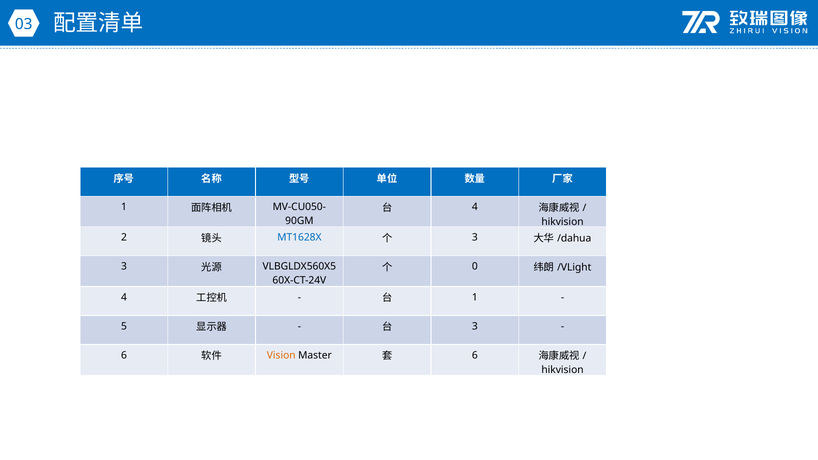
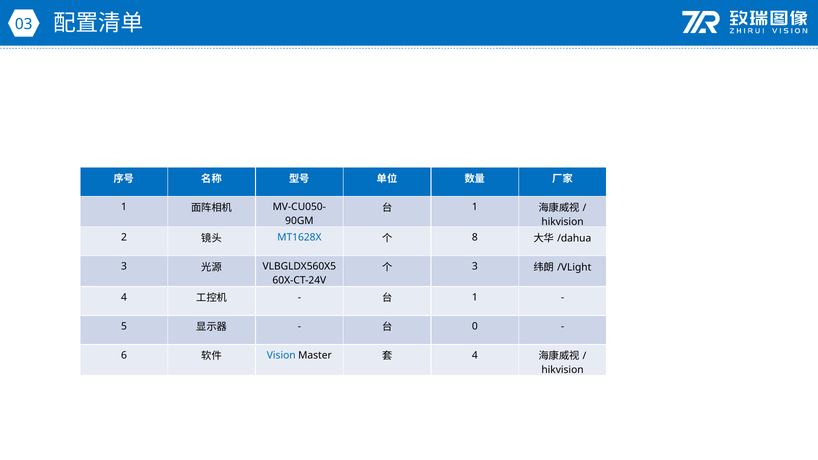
4 at (475, 207): 4 -> 1
3 at (475, 238): 3 -> 8
0 at (475, 267): 0 -> 3
3 at (475, 326): 3 -> 0
Vision colour: orange -> blue
6 at (475, 355): 6 -> 4
